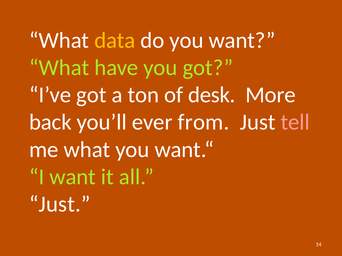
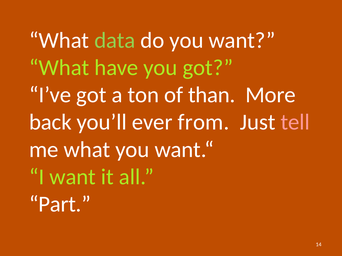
data colour: yellow -> light green
desk: desk -> than
Just at (60, 205): Just -> Part
